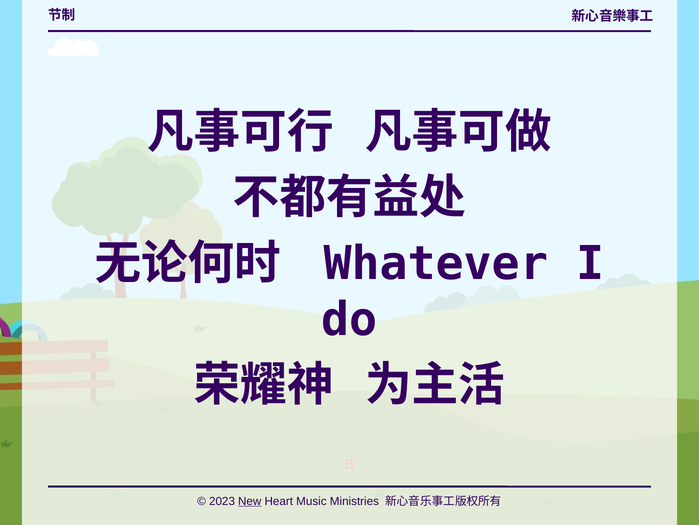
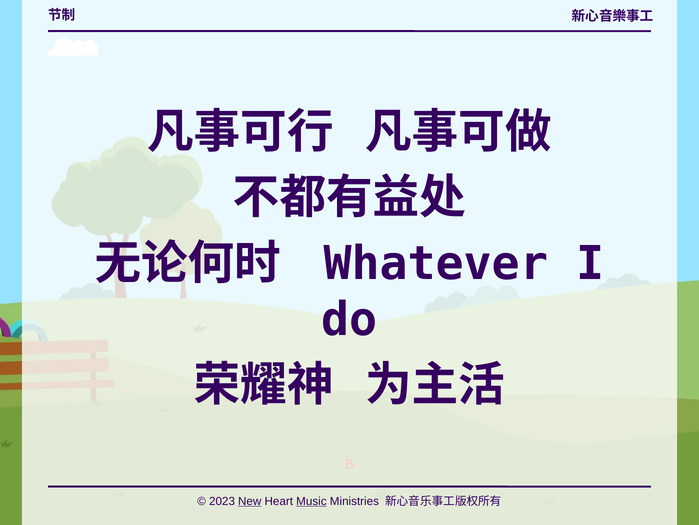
Music underline: none -> present
